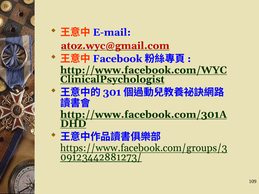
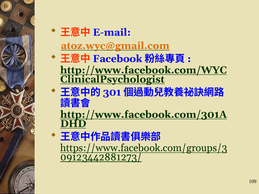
atoz.wyc@gmail.com colour: red -> orange
